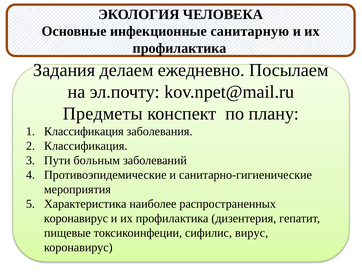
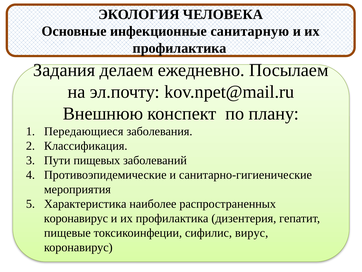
Предметы: Предметы -> Внешнюю
Классификация at (84, 131): Классификация -> Передающиеся
больным: больным -> пищевых
